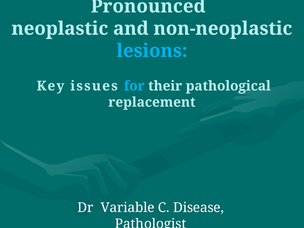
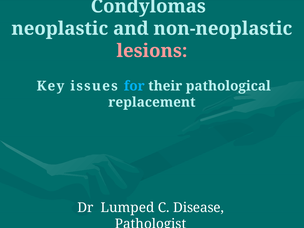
Pronounced: Pronounced -> Condylomas
lesions colour: light blue -> pink
Variable: Variable -> Lumped
